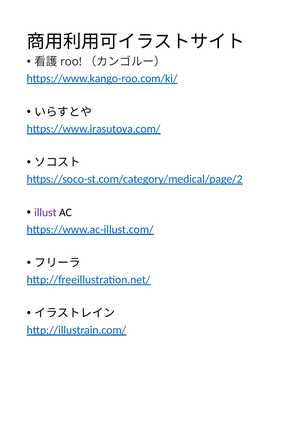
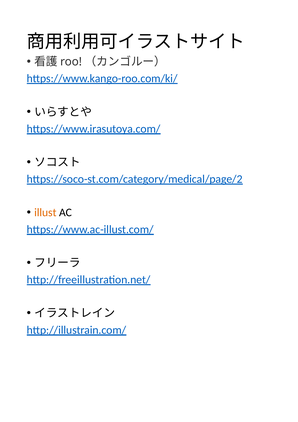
illust colour: purple -> orange
